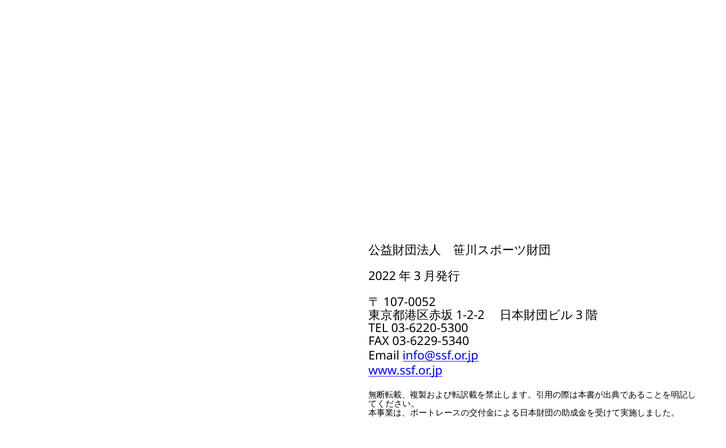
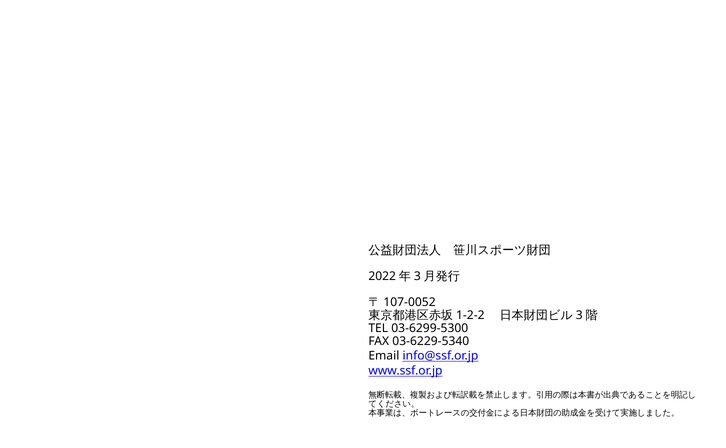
03-6220-5300: 03-6220-5300 -> 03-6299-5300
